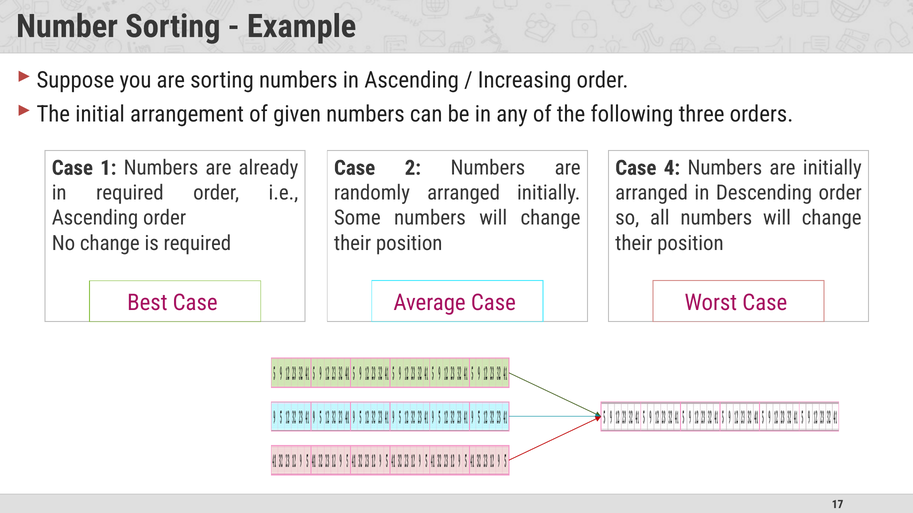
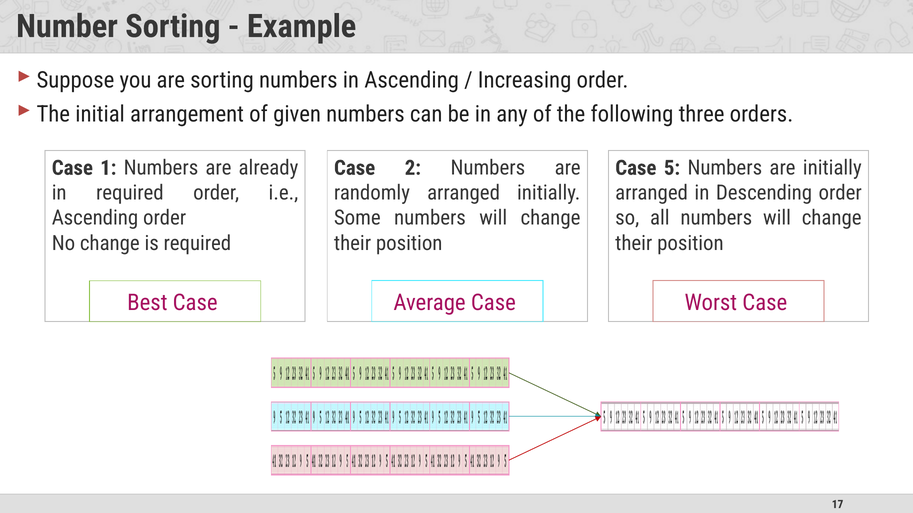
4: 4 -> 5
